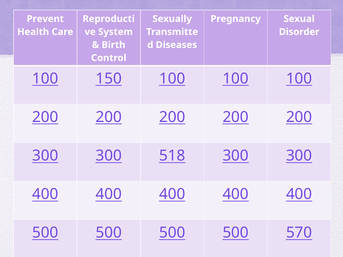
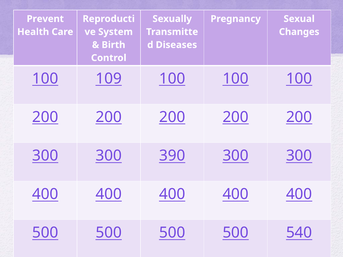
Disorder: Disorder -> Changes
150: 150 -> 109
518: 518 -> 390
570: 570 -> 540
